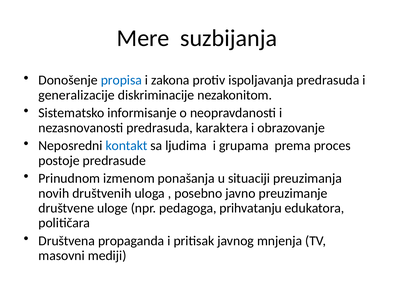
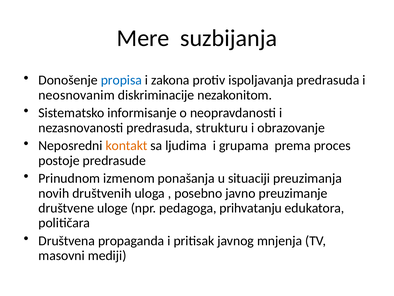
generalizacije: generalizacije -> neosnovanim
karaktera: karaktera -> strukturu
kontakt colour: blue -> orange
